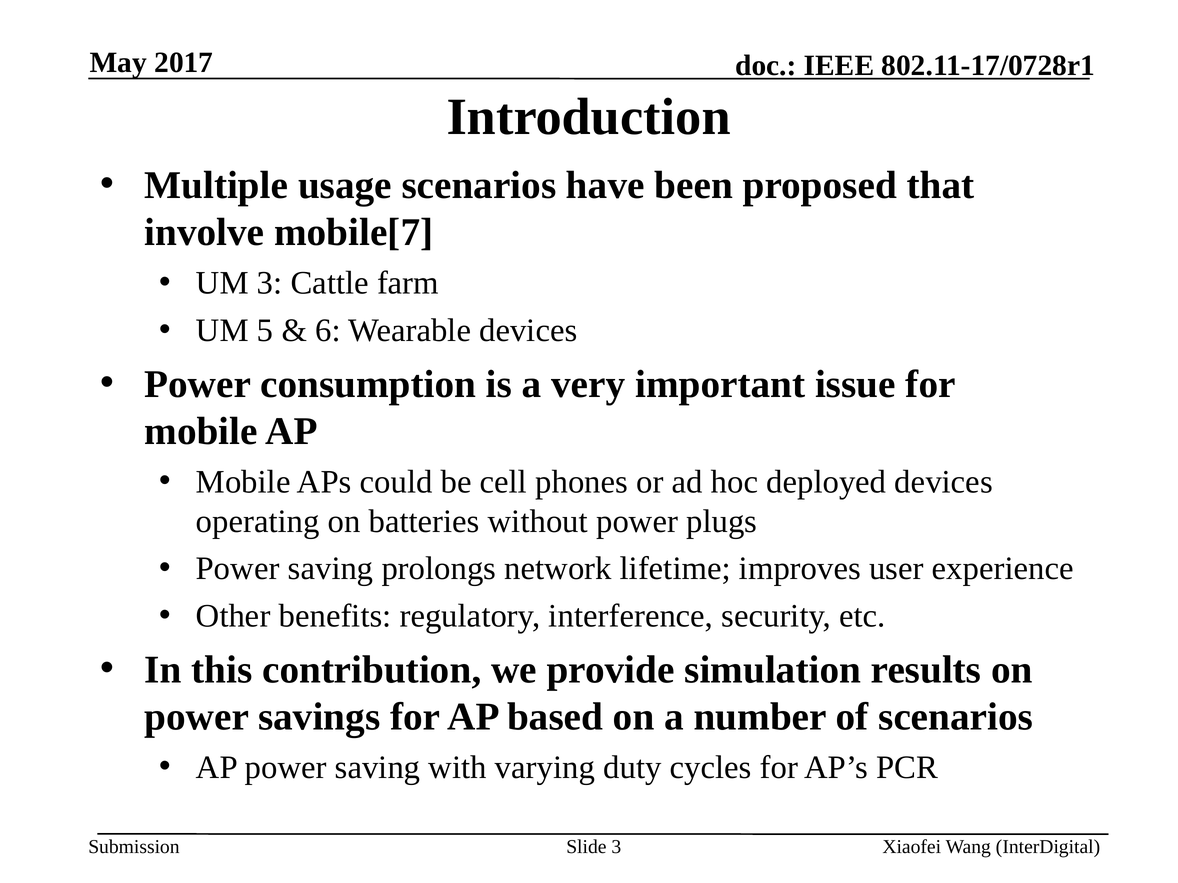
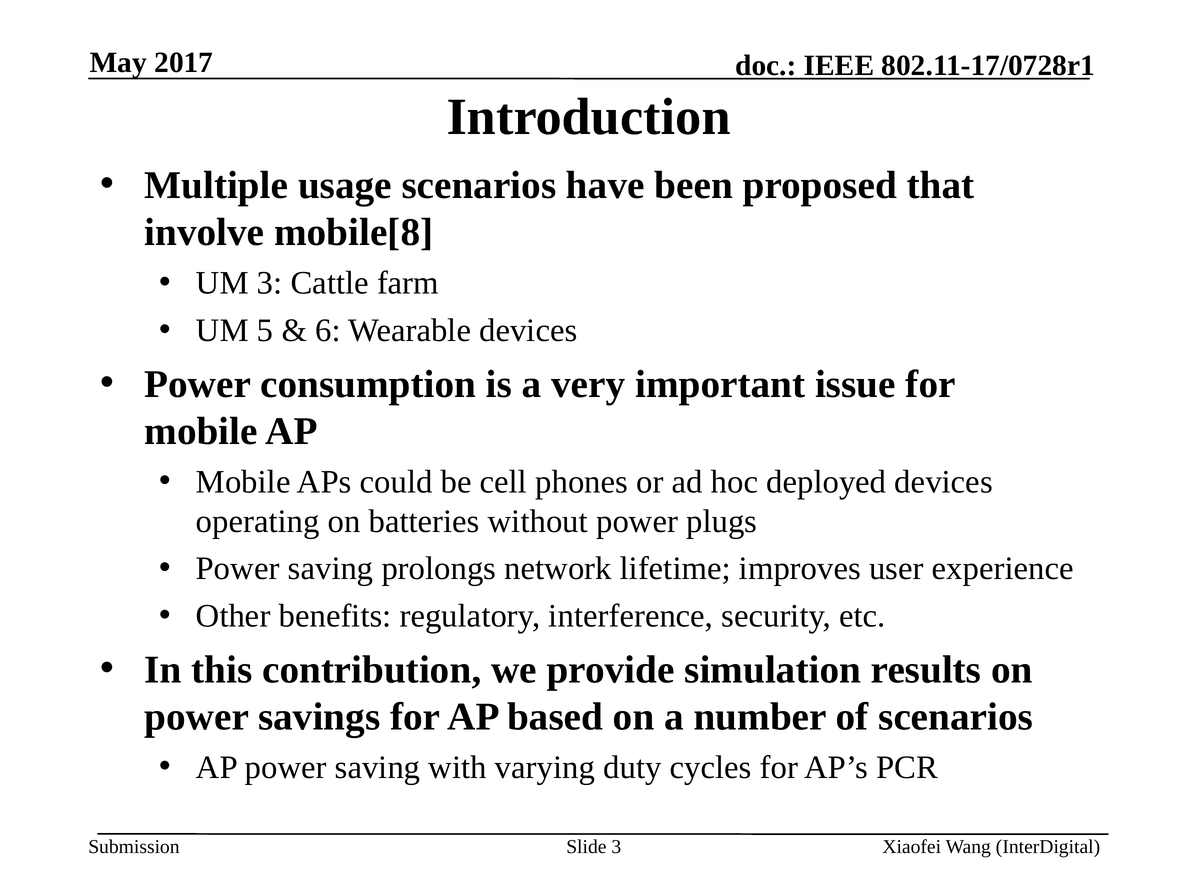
mobile[7: mobile[7 -> mobile[8
